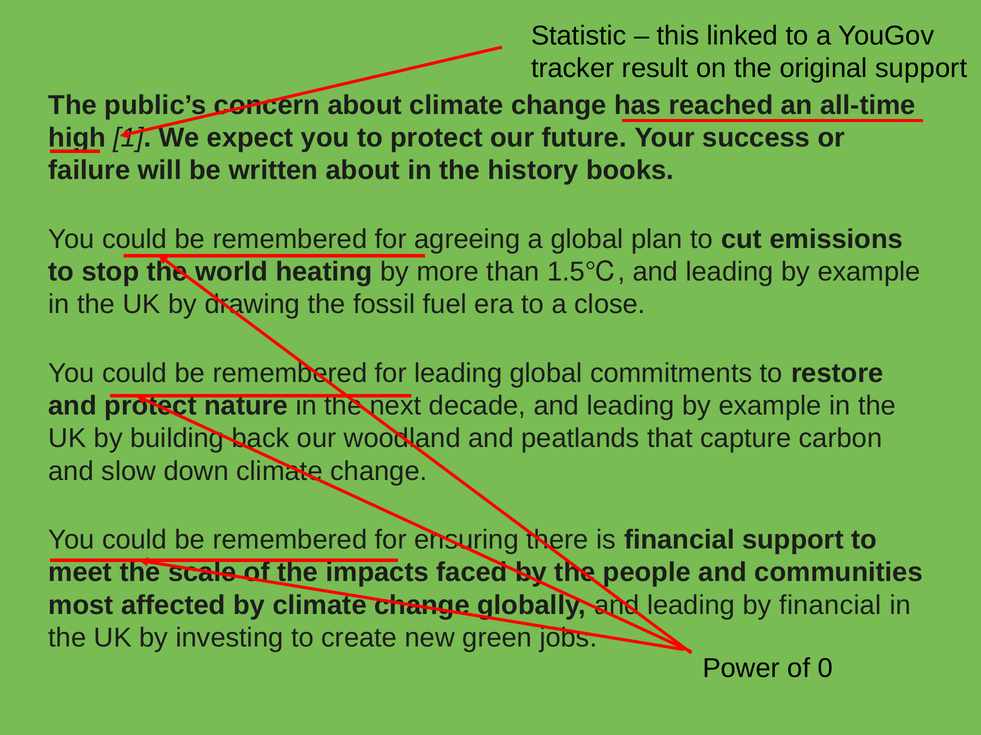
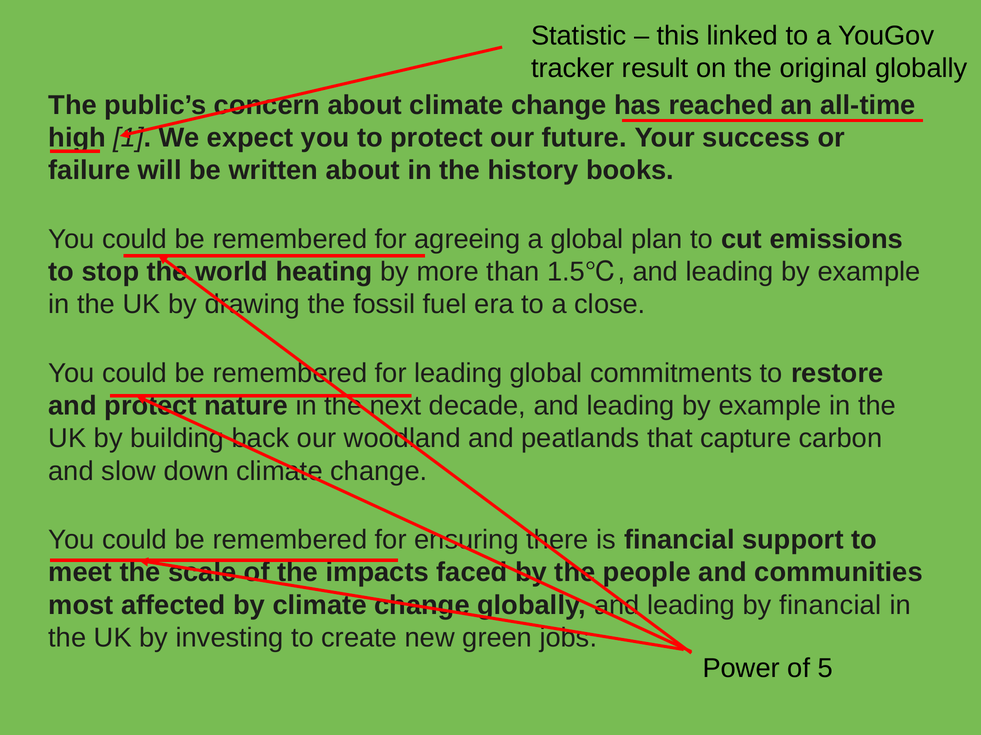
original support: support -> globally
0: 0 -> 5
